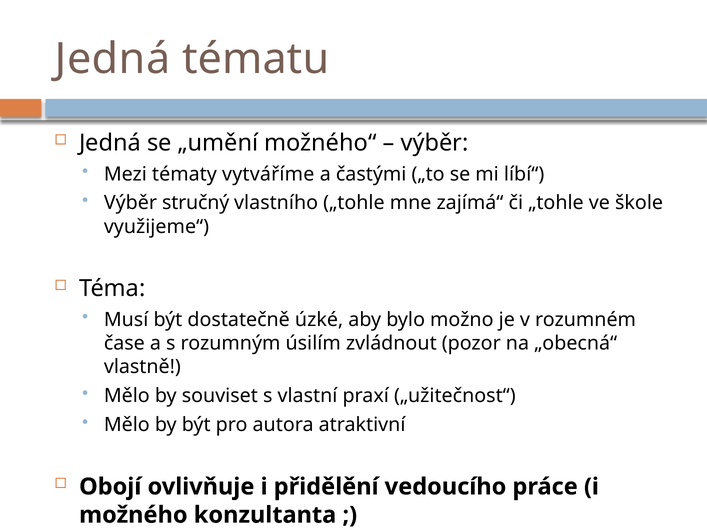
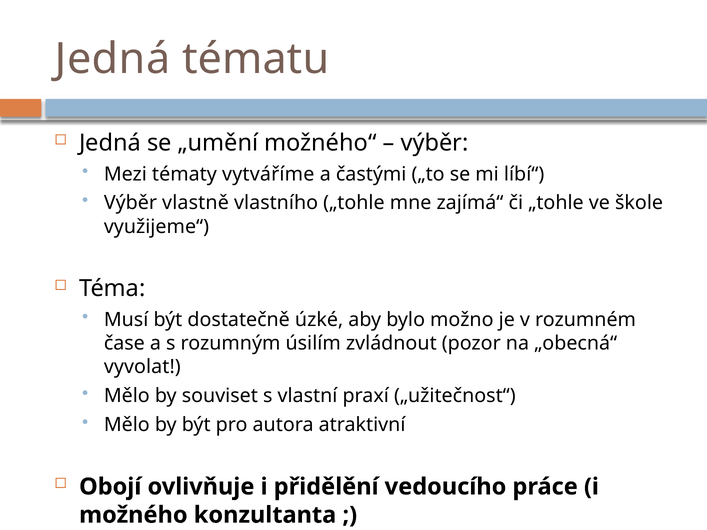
stručný: stručný -> vlastně
vlastně: vlastně -> vyvolat
